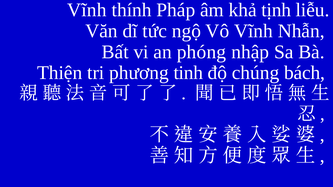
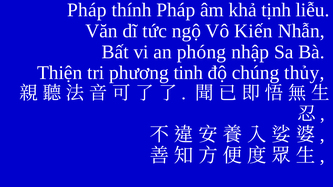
Vĩnh at (87, 10): Vĩnh -> Pháp
Vô Vĩnh: Vĩnh -> Kiến
bách: bách -> thủy
